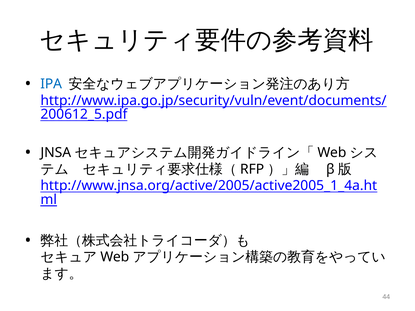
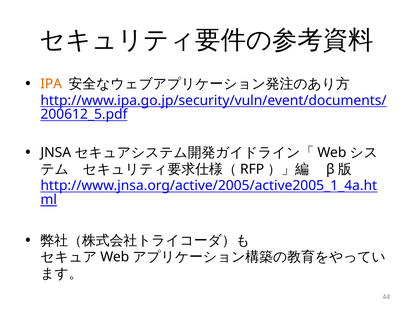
IPA colour: blue -> orange
